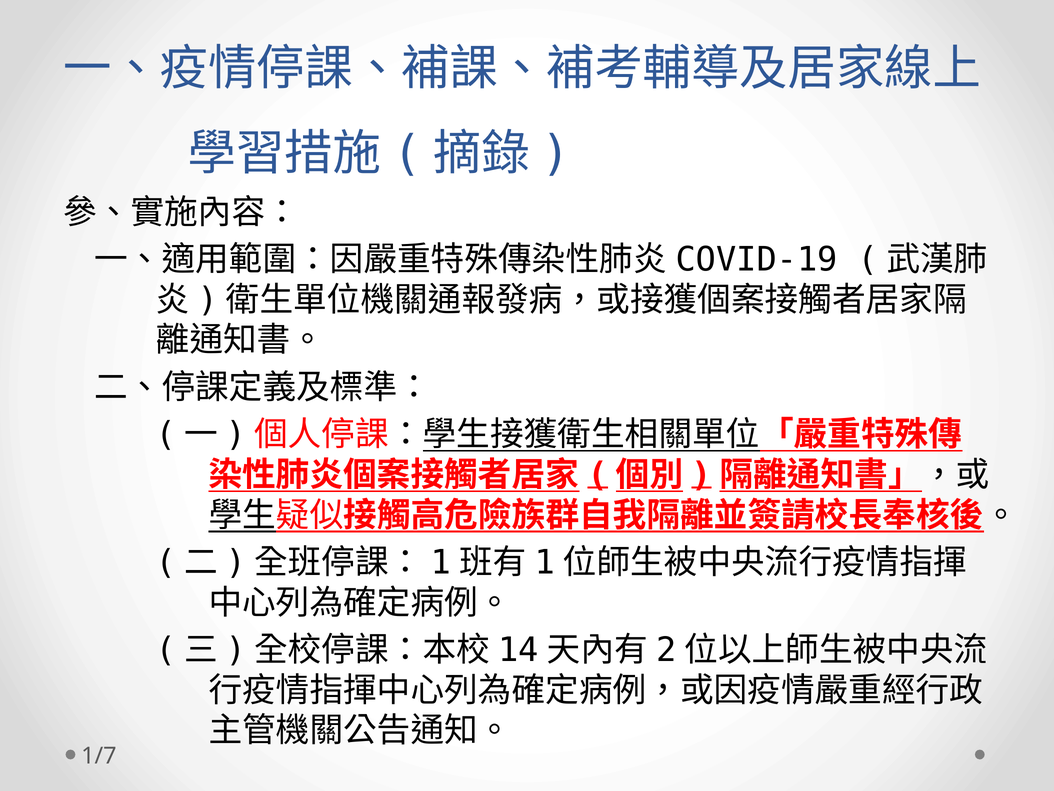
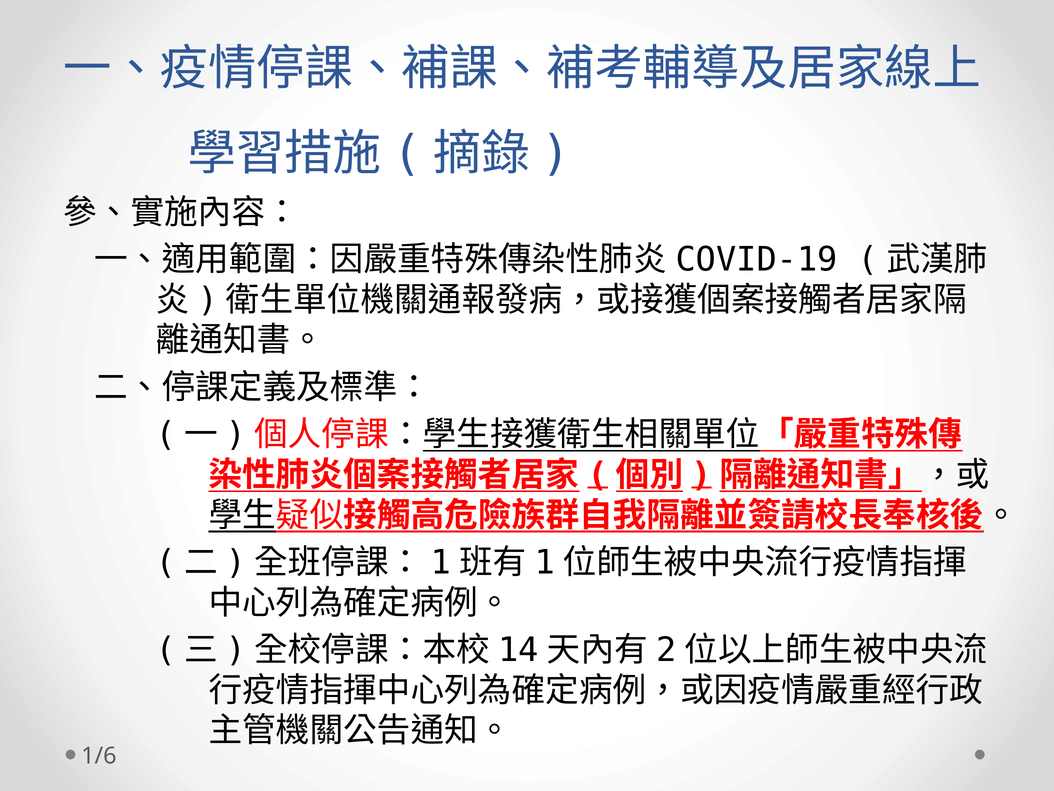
1/7: 1/7 -> 1/6
